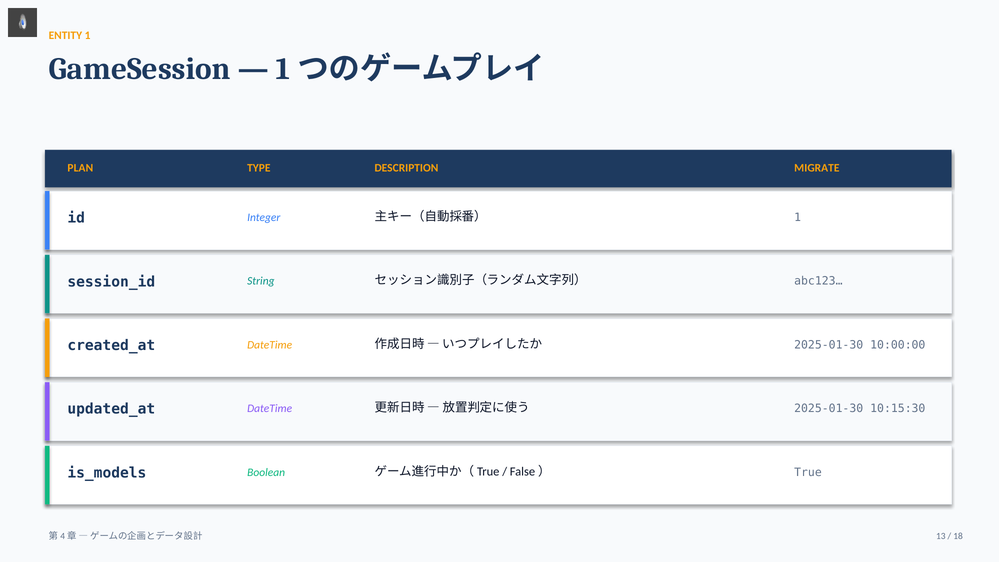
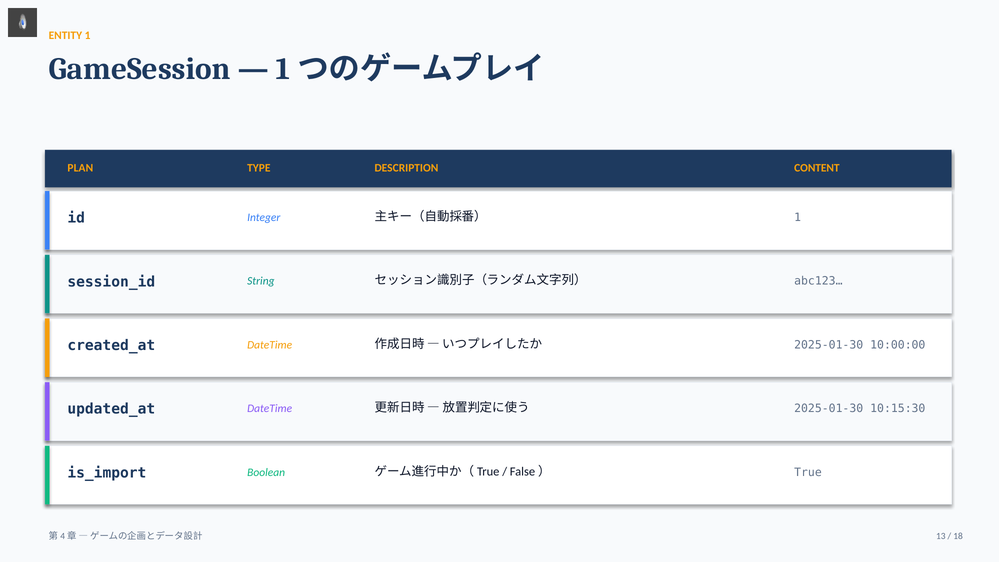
MIGRATE: MIGRATE -> CONTENT
is_models: is_models -> is_import
